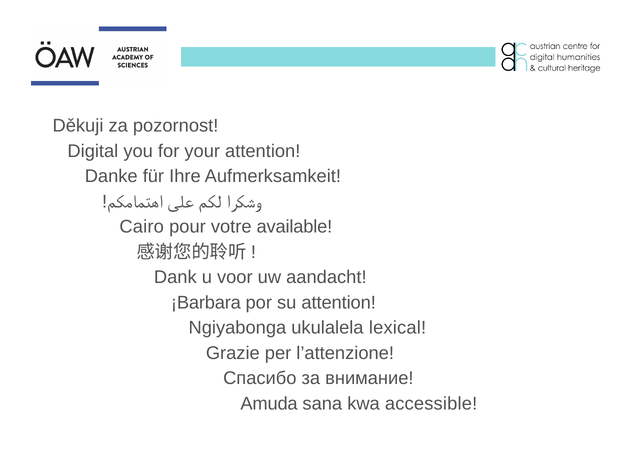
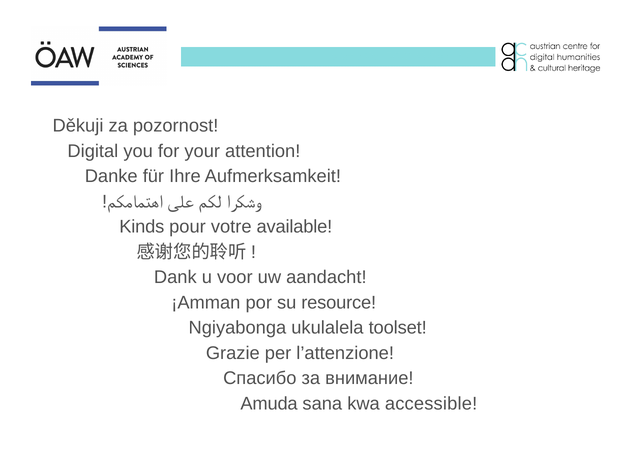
Cairo: Cairo -> Kinds
¡Barbara: ¡Barbara -> ¡Amman
su attention: attention -> resource
lexical: lexical -> toolset
